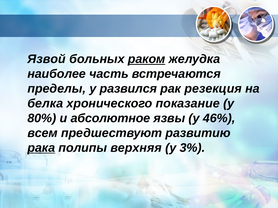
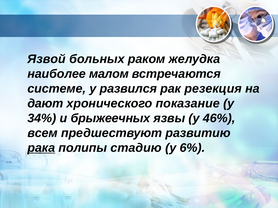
раком underline: present -> none
часть: часть -> малом
пределы: пределы -> системе
белка: белка -> дают
80%: 80% -> 34%
абсолютное: абсолютное -> брыжеечных
верхняя: верхняя -> стадию
3%: 3% -> 6%
